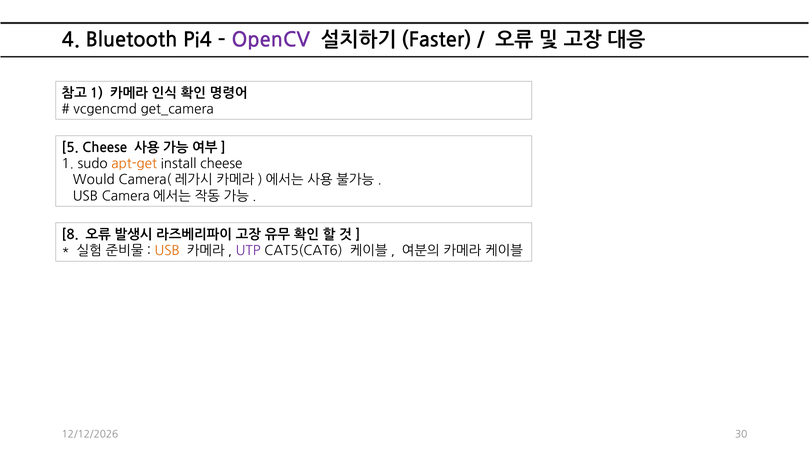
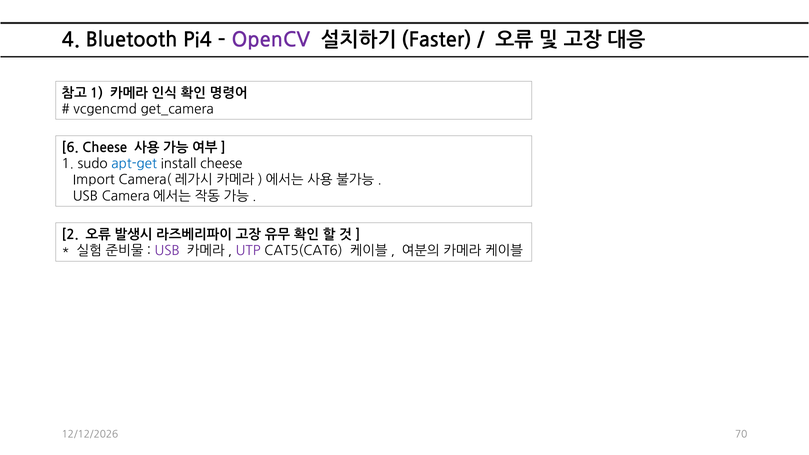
5: 5 -> 6
apt-get colour: orange -> blue
Would: Would -> Import
8: 8 -> 2
USB at (167, 251) colour: orange -> purple
30: 30 -> 70
